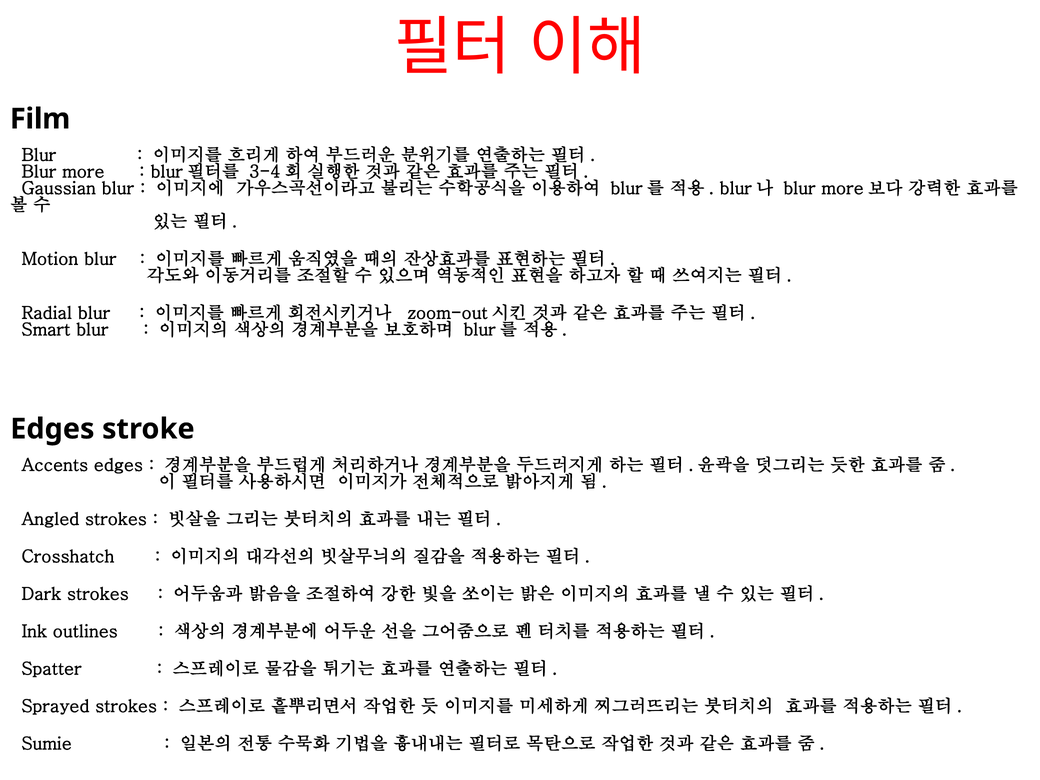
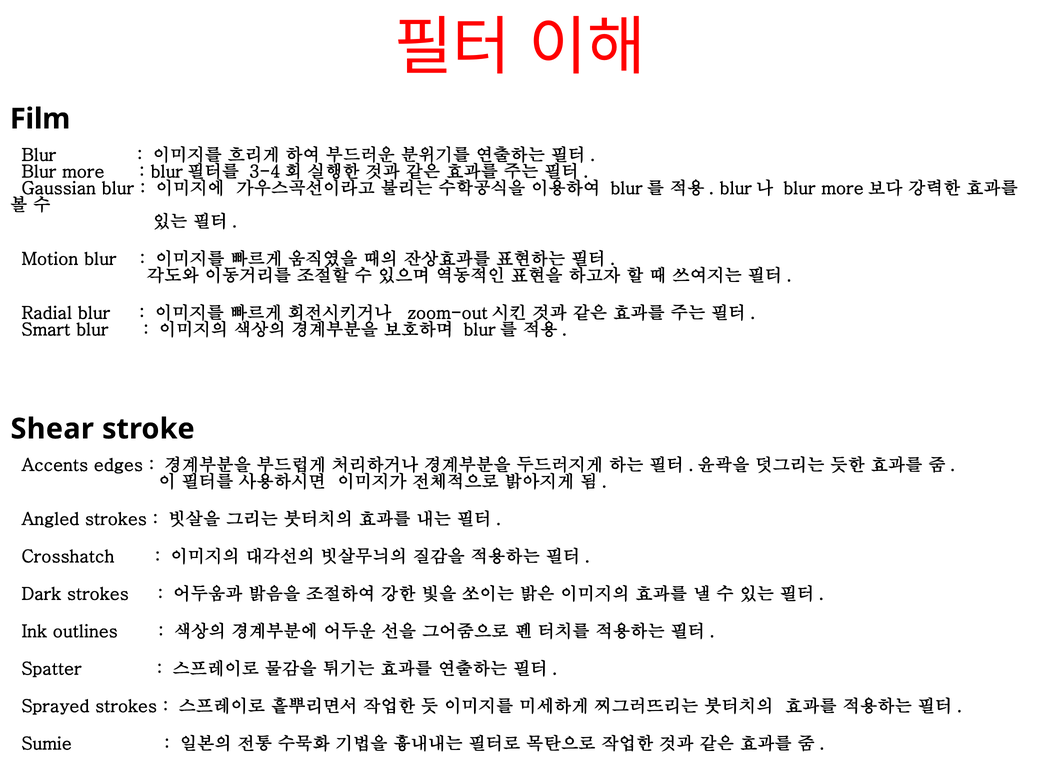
Edges at (52, 429): Edges -> Shear
